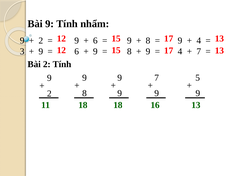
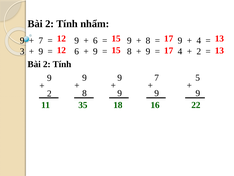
9 at (50, 24): 9 -> 2
2 at (41, 40): 2 -> 7
7 at (199, 51): 7 -> 2
11 18: 18 -> 35
16 13: 13 -> 22
